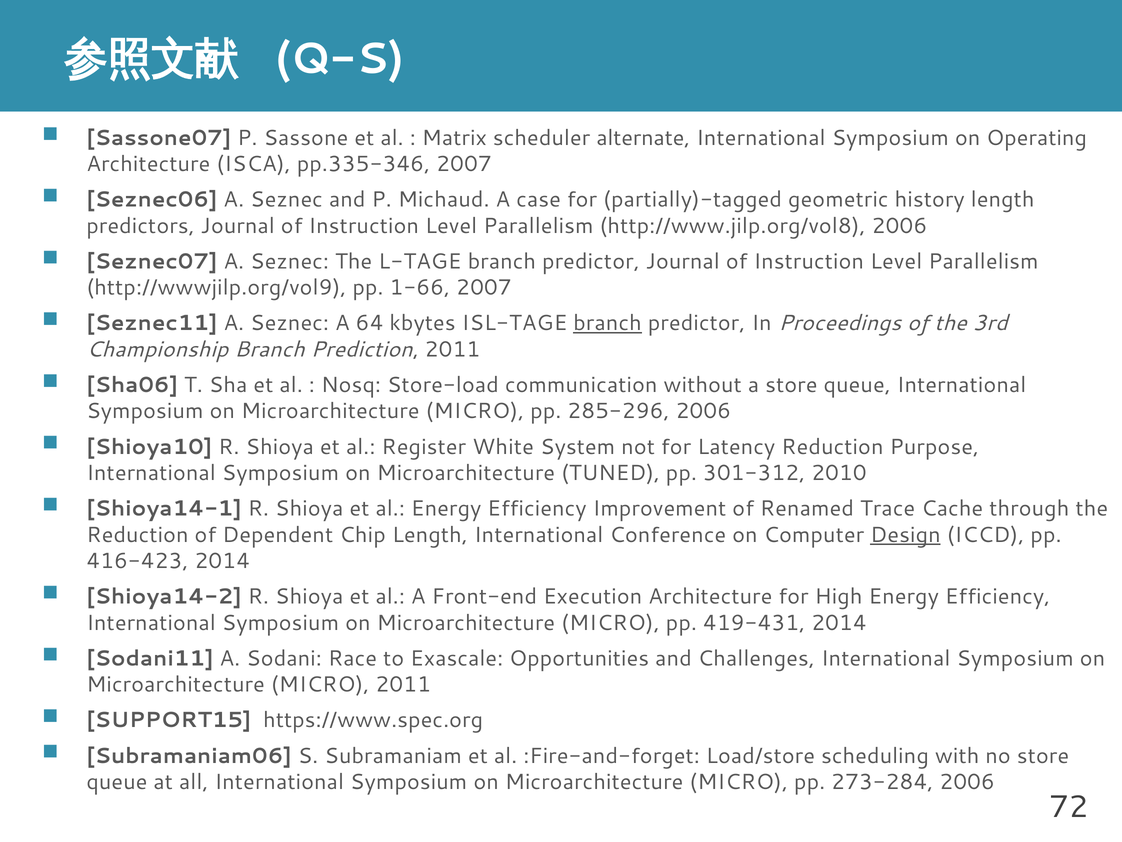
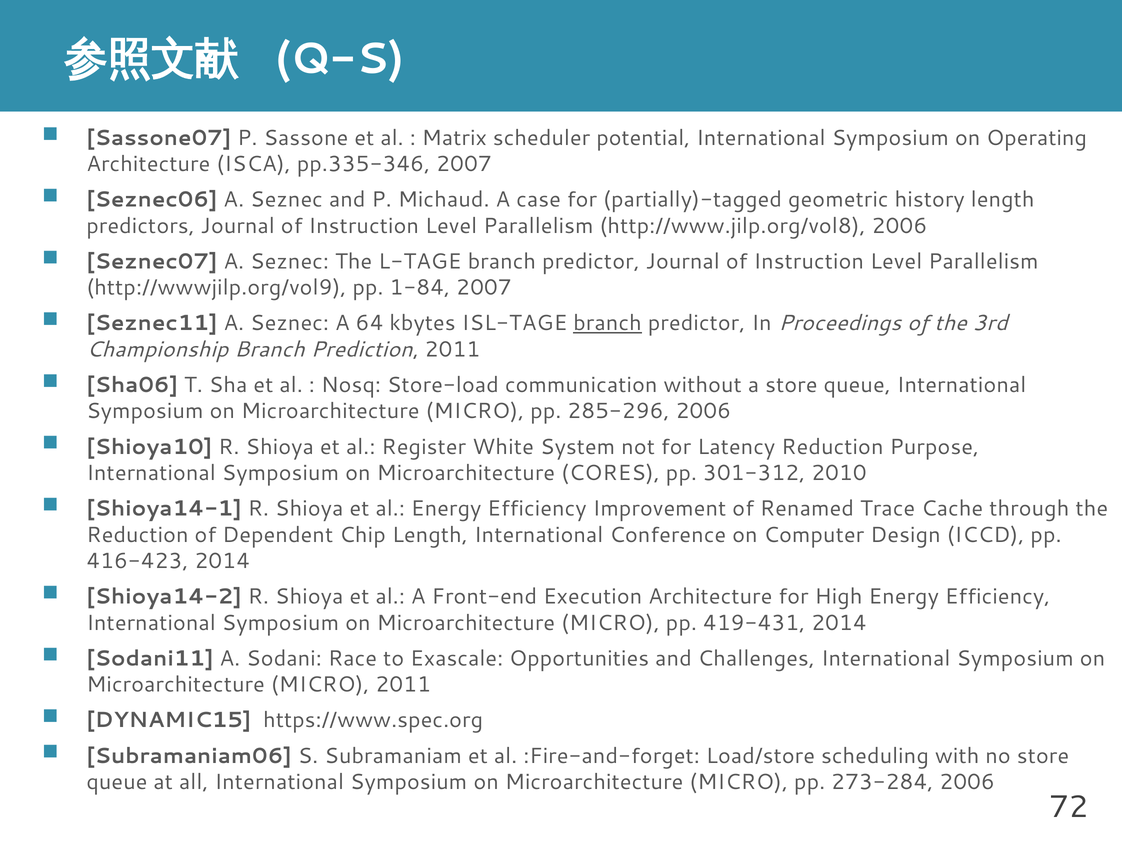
alternate: alternate -> potential
1-66: 1-66 -> 1-84
TUNED: TUNED -> CORES
Design underline: present -> none
SUPPORT15: SUPPORT15 -> DYNAMIC15
